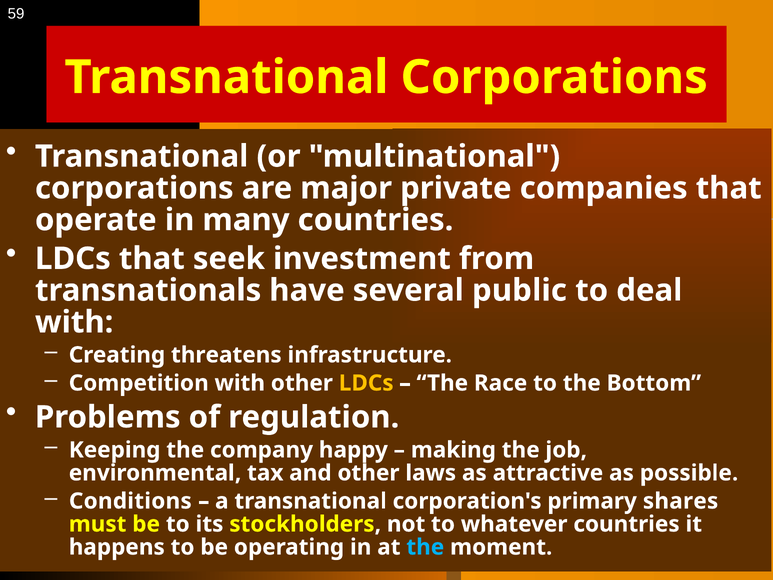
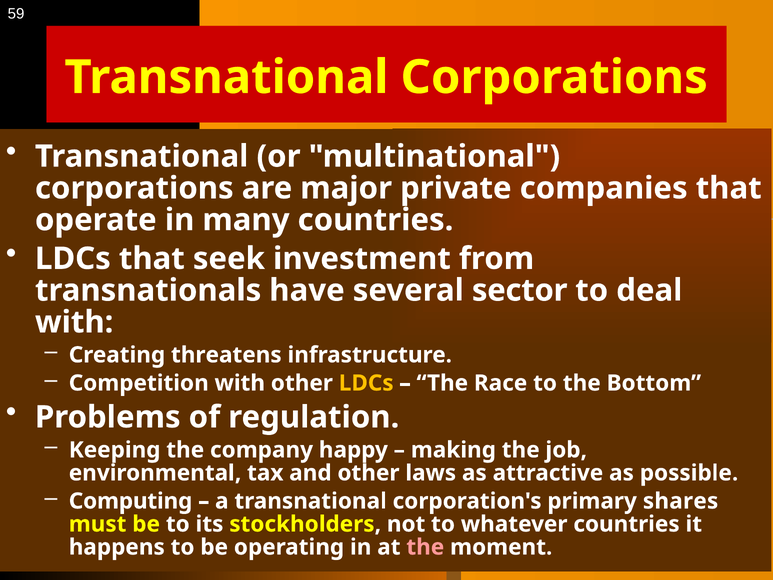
public: public -> sector
Conditions: Conditions -> Computing
the at (425, 547) colour: light blue -> pink
